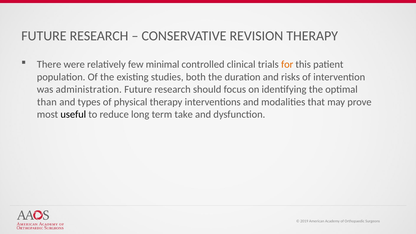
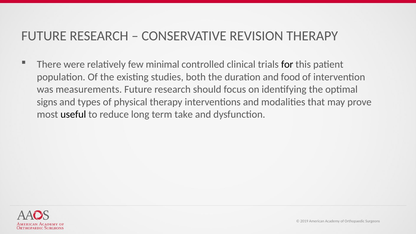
for colour: orange -> black
risks: risks -> food
administration: administration -> measurements
than: than -> signs
